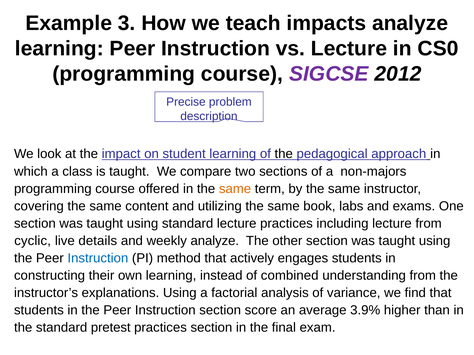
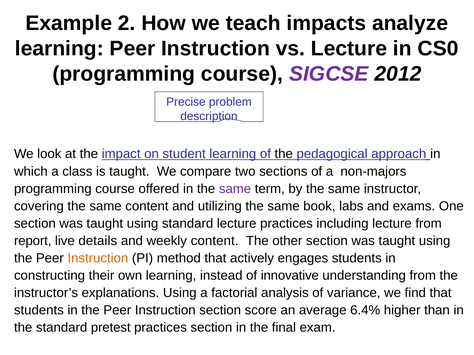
3: 3 -> 2
same at (235, 189) colour: orange -> purple
cyclic: cyclic -> report
weekly analyze: analyze -> content
Instruction at (98, 258) colour: blue -> orange
combined: combined -> innovative
3.9%: 3.9% -> 6.4%
